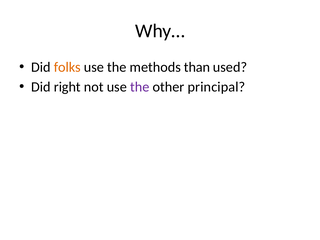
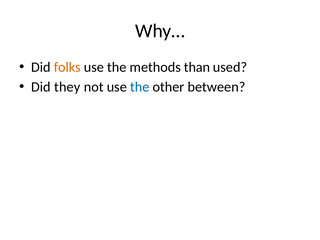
right: right -> they
the at (140, 87) colour: purple -> blue
principal: principal -> between
